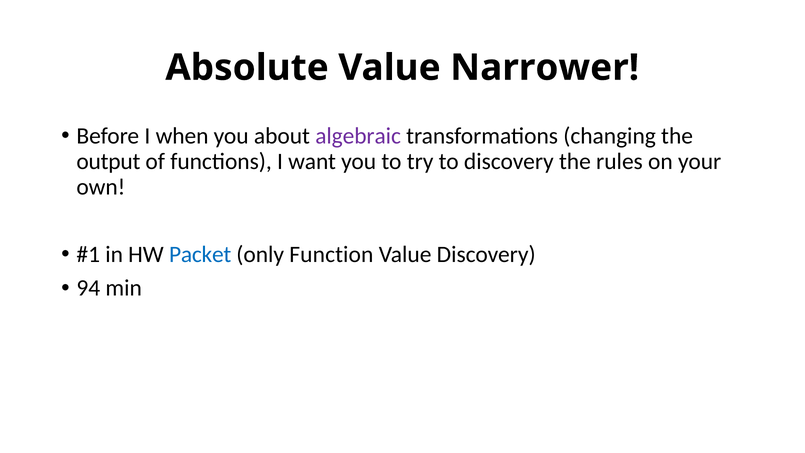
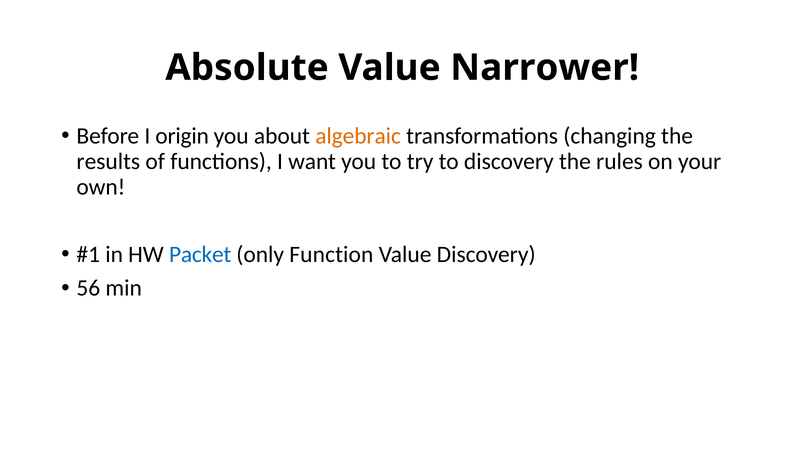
when: when -> origin
algebraic colour: purple -> orange
output: output -> results
94: 94 -> 56
